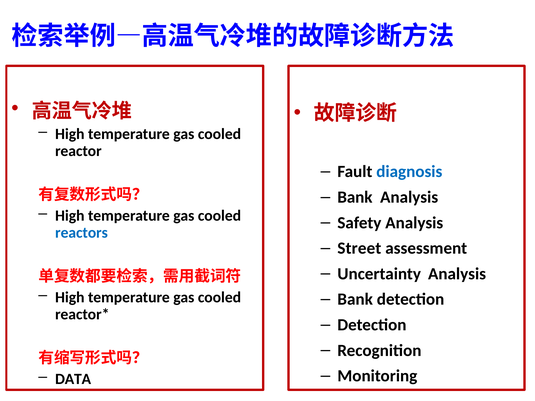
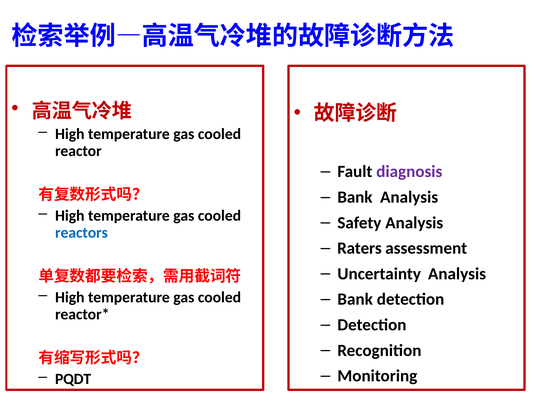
diagnosis colour: blue -> purple
Street: Street -> Raters
DATA: DATA -> PQDT
